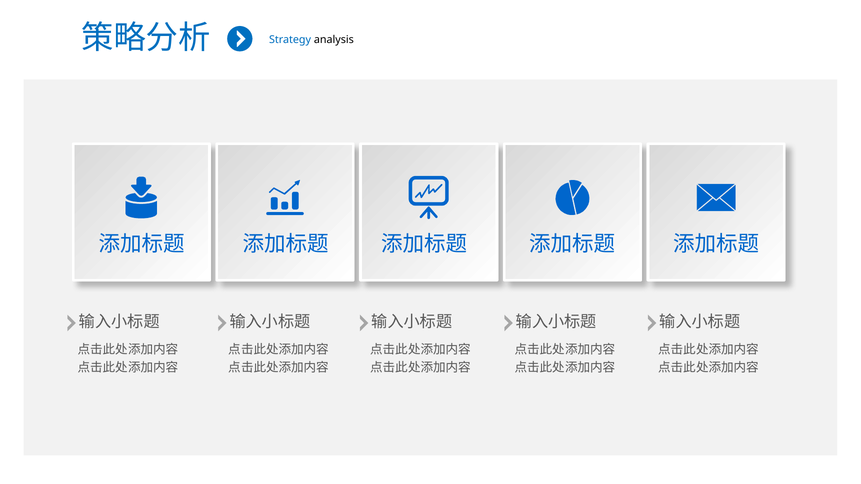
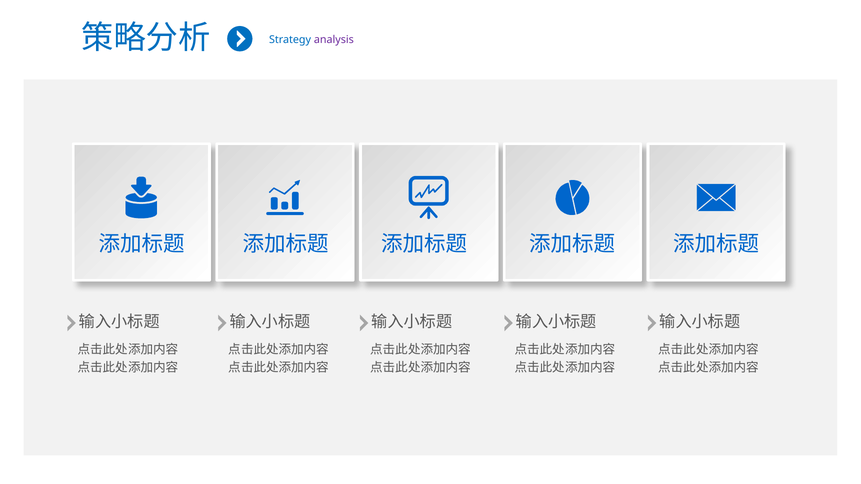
analysis colour: black -> purple
